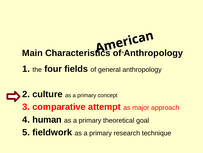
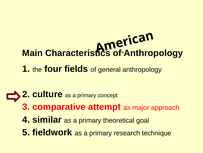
human: human -> similar
